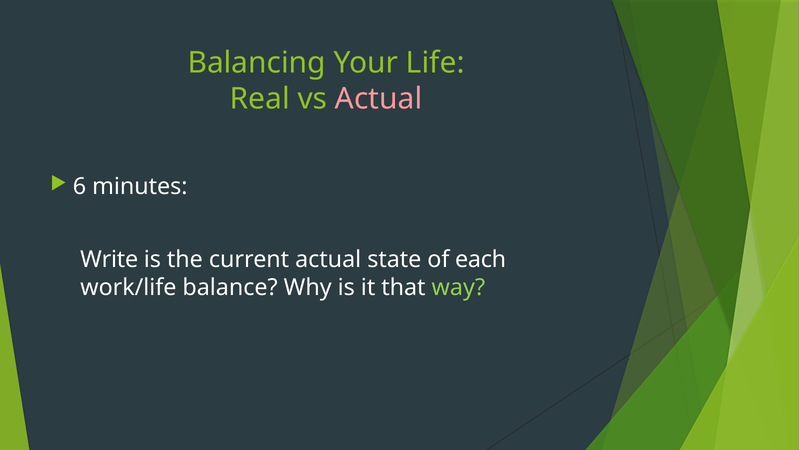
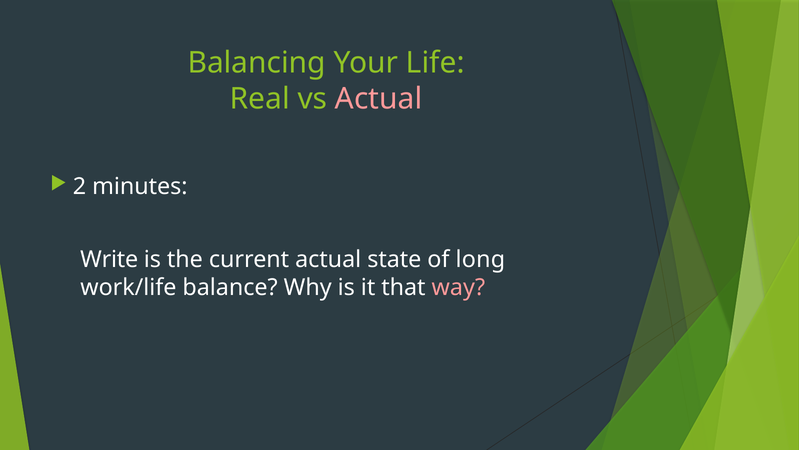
6: 6 -> 2
each: each -> long
way colour: light green -> pink
